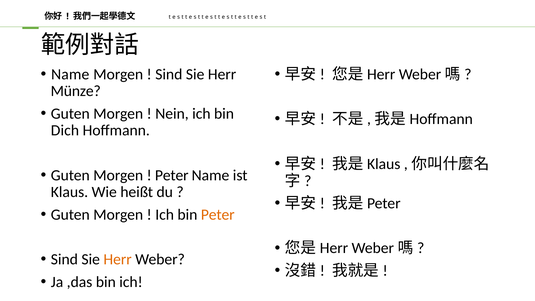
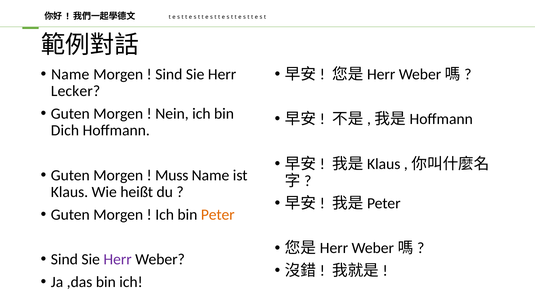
Münze: Münze -> Lecker
Peter at (172, 175): Peter -> Muss
Herr at (118, 259) colour: orange -> purple
